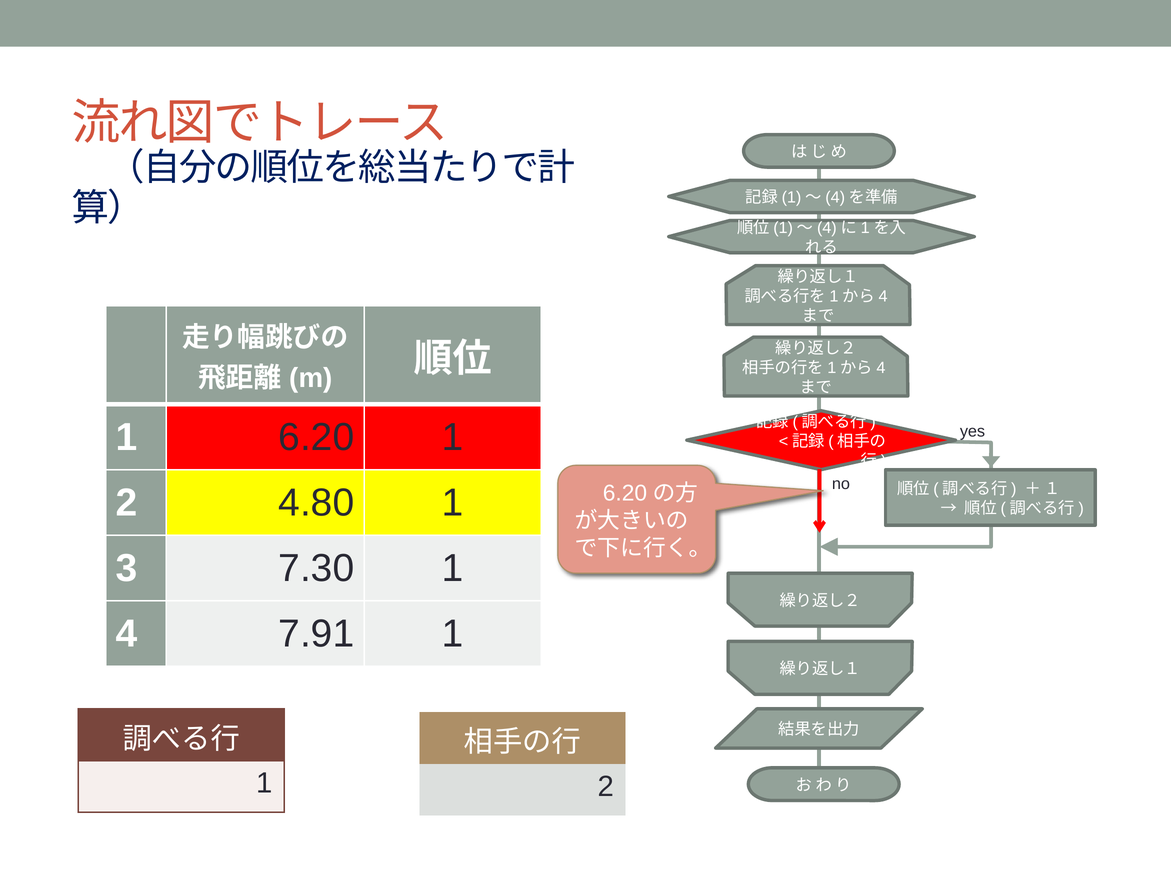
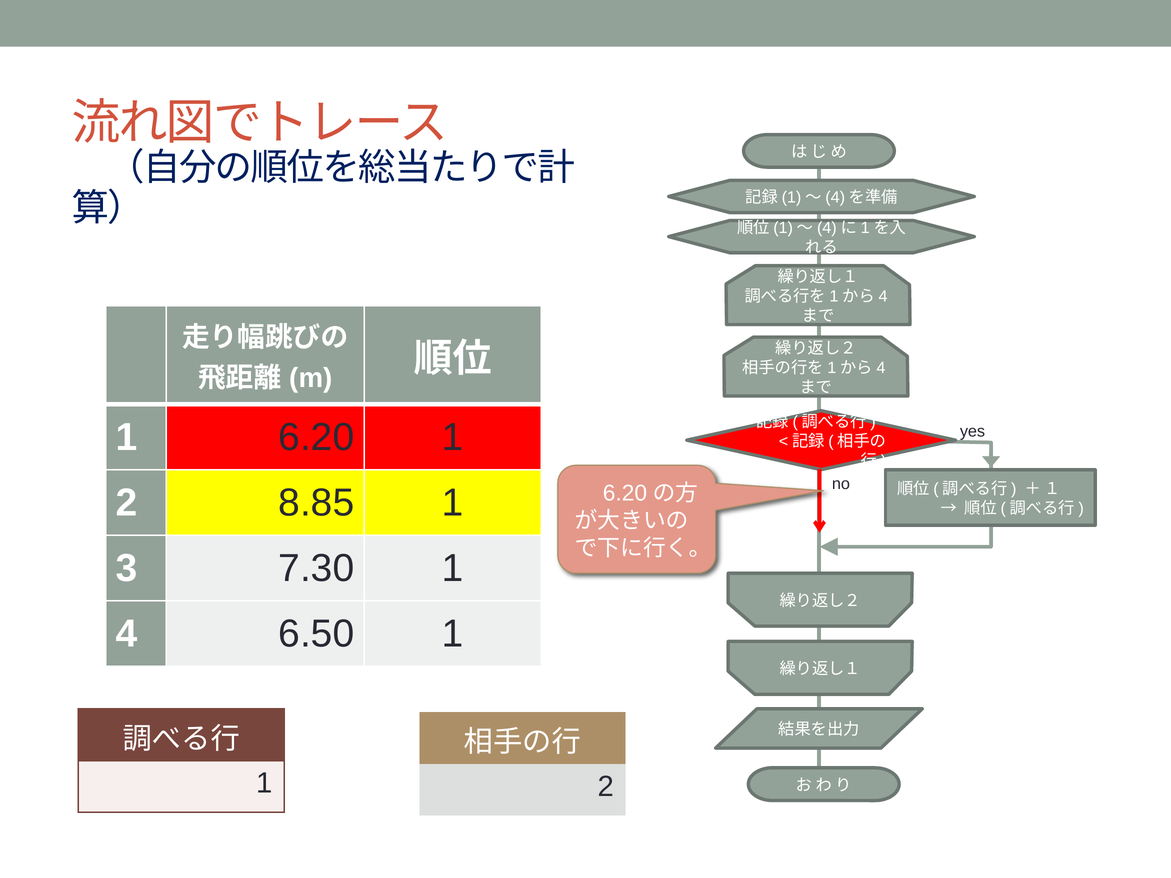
4.80: 4.80 -> 8.85
7.91: 7.91 -> 6.50
